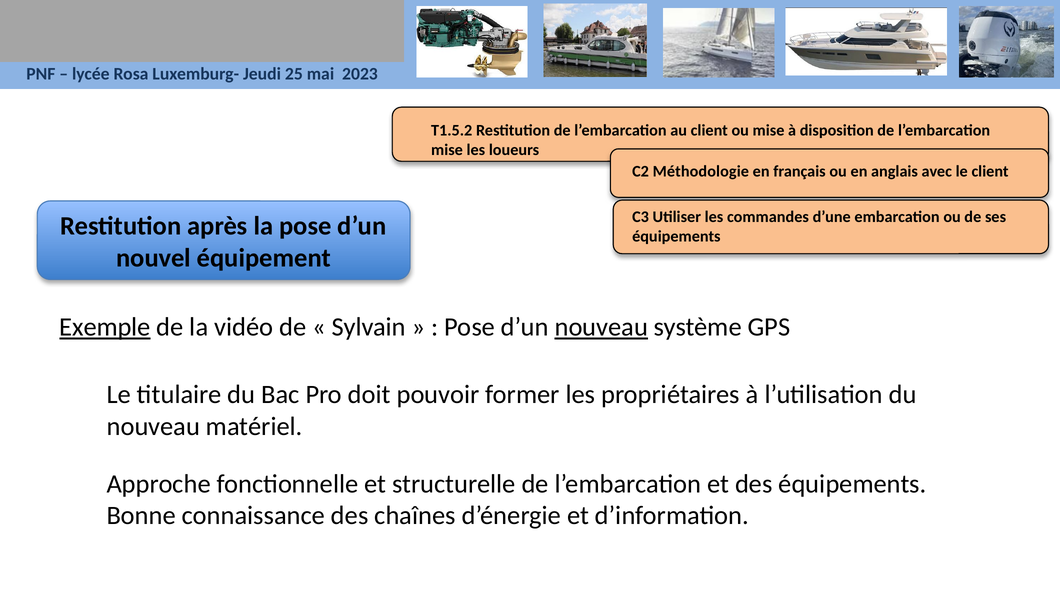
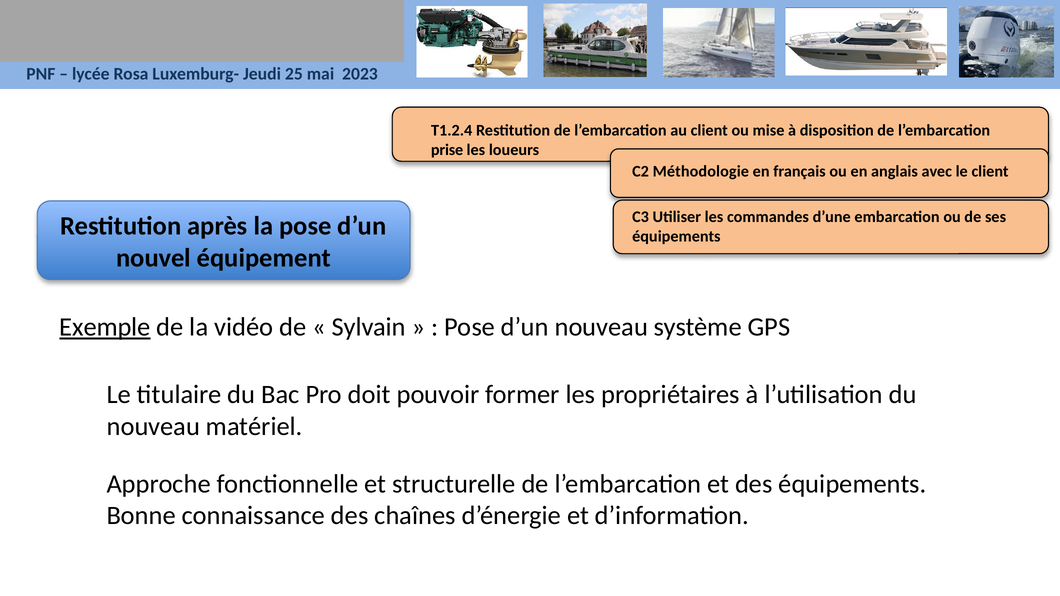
T1.5.2: T1.5.2 -> T1.2.4
mise at (447, 150): mise -> prise
nouveau at (601, 327) underline: present -> none
